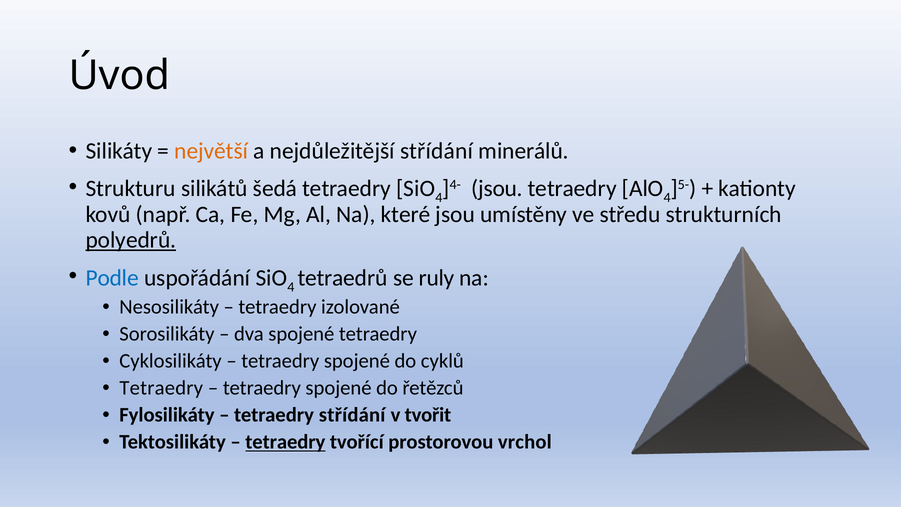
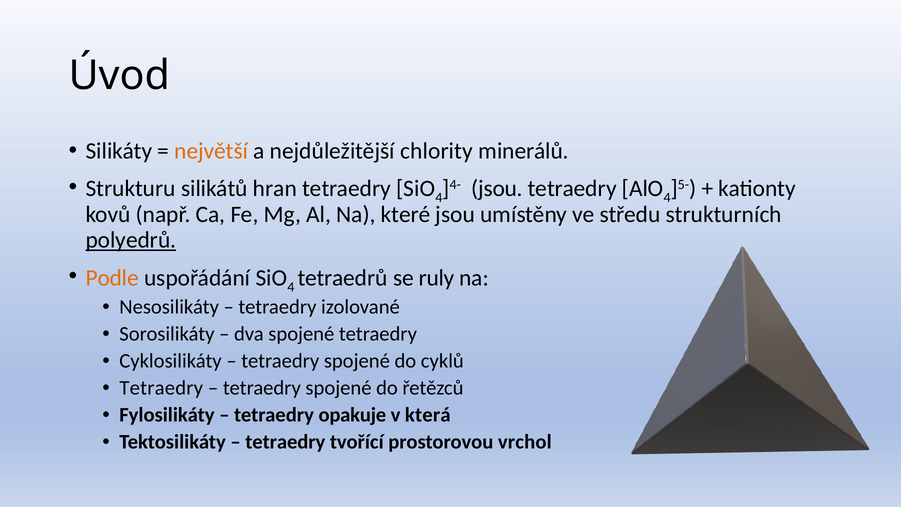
nejdůležitější střídání: střídání -> chlority
šedá: šedá -> hran
Podle colour: blue -> orange
tetraedry střídání: střídání -> opakuje
tvořit: tvořit -> která
tetraedry at (285, 442) underline: present -> none
